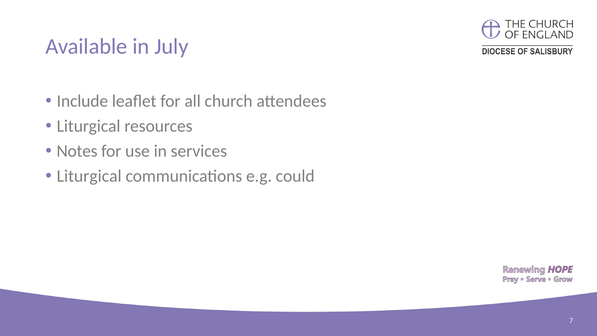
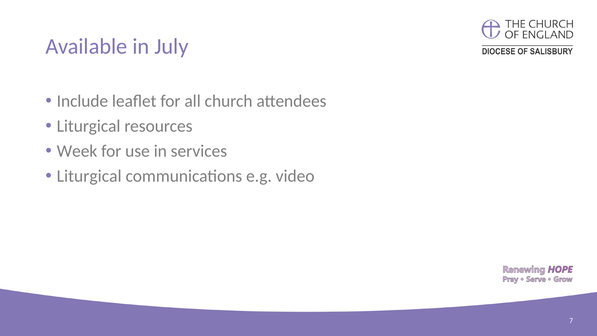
Notes: Notes -> Week
could: could -> video
